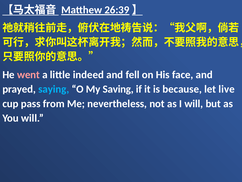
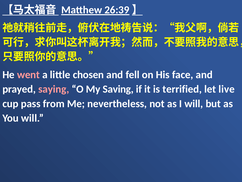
indeed: indeed -> chosen
saying colour: light blue -> pink
because: because -> terrified
